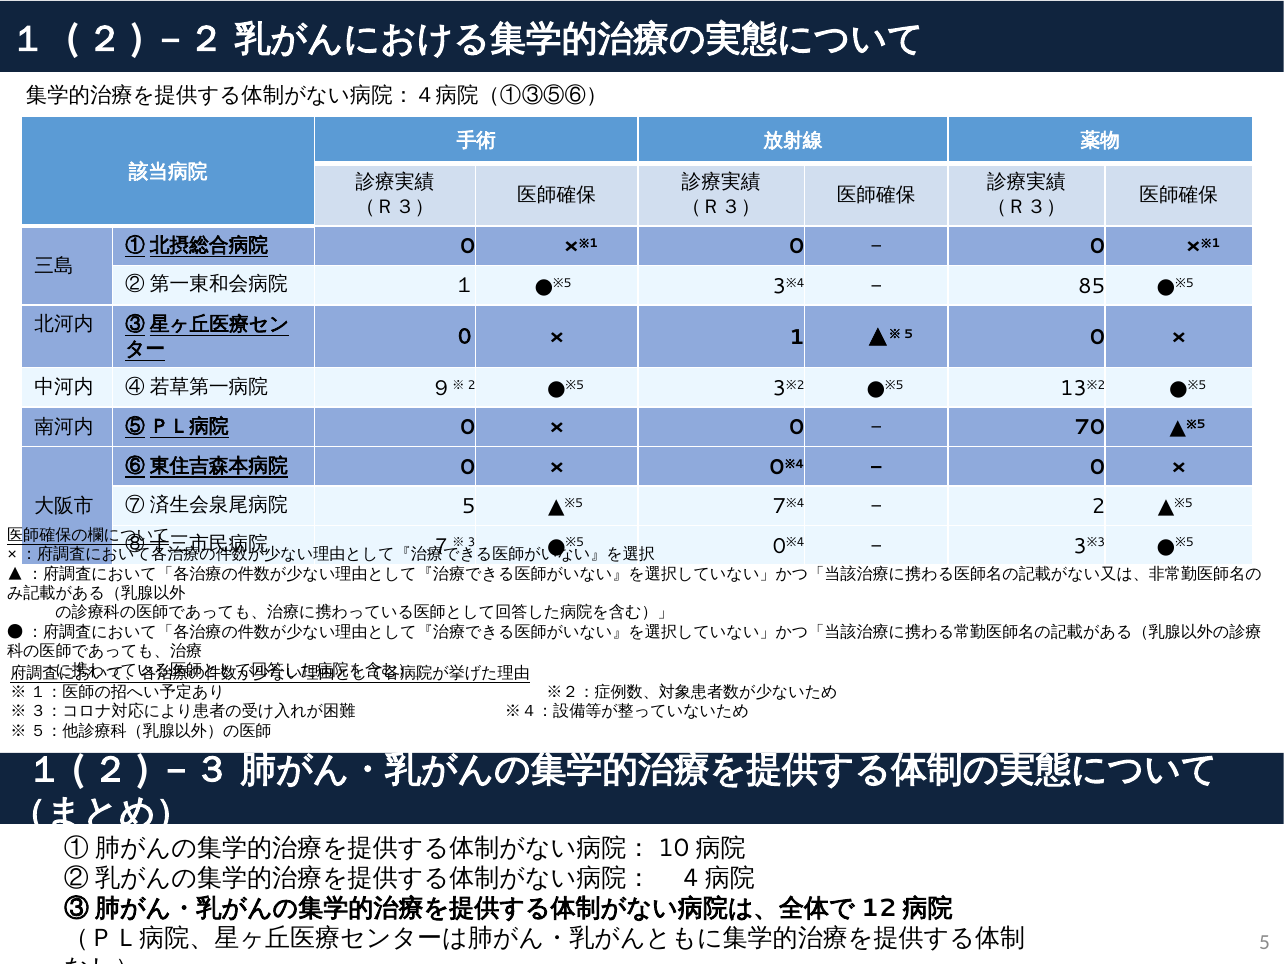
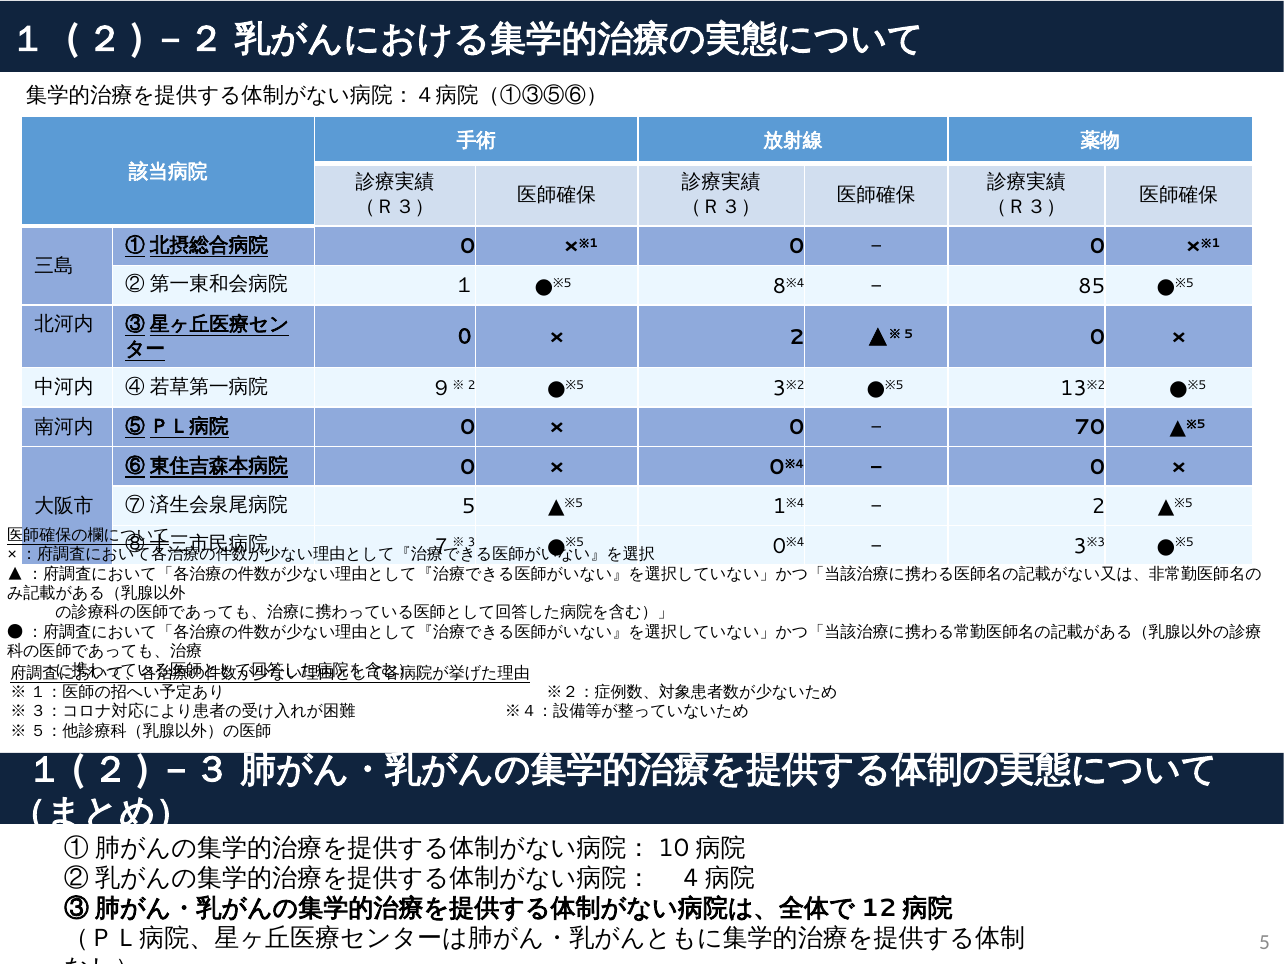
１ ●※5 3: 3 -> 8
1 at (797, 338): 1 -> 2
▲※5 7: 7 -> 1
